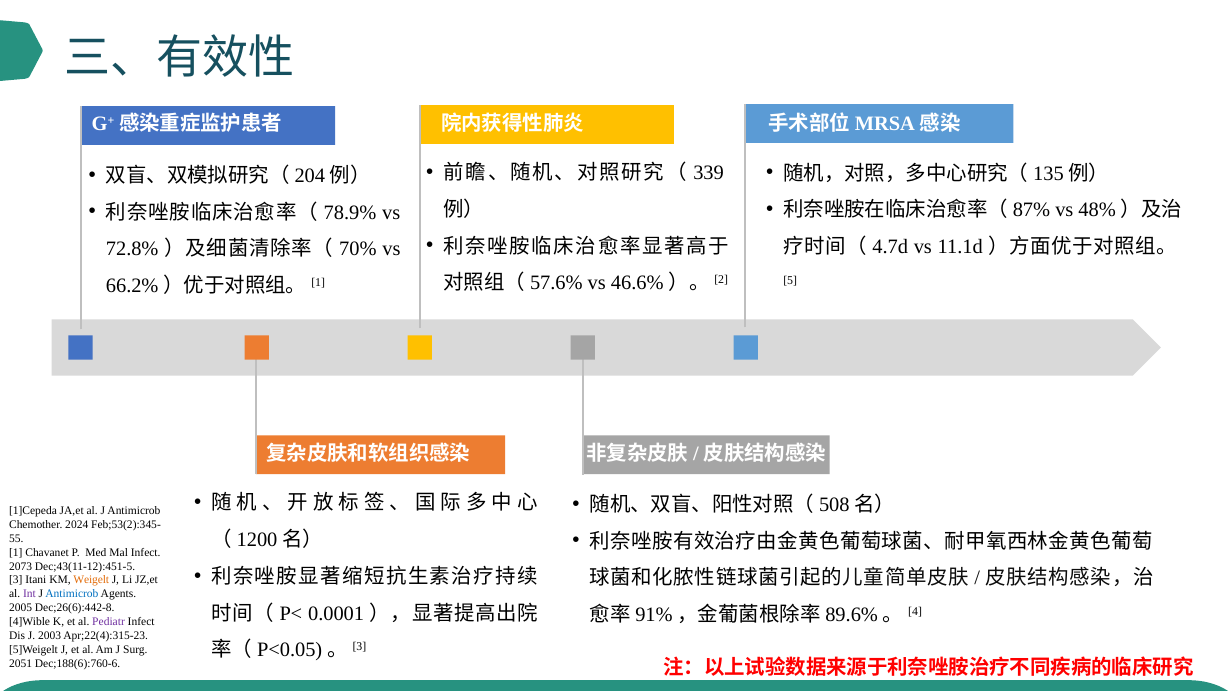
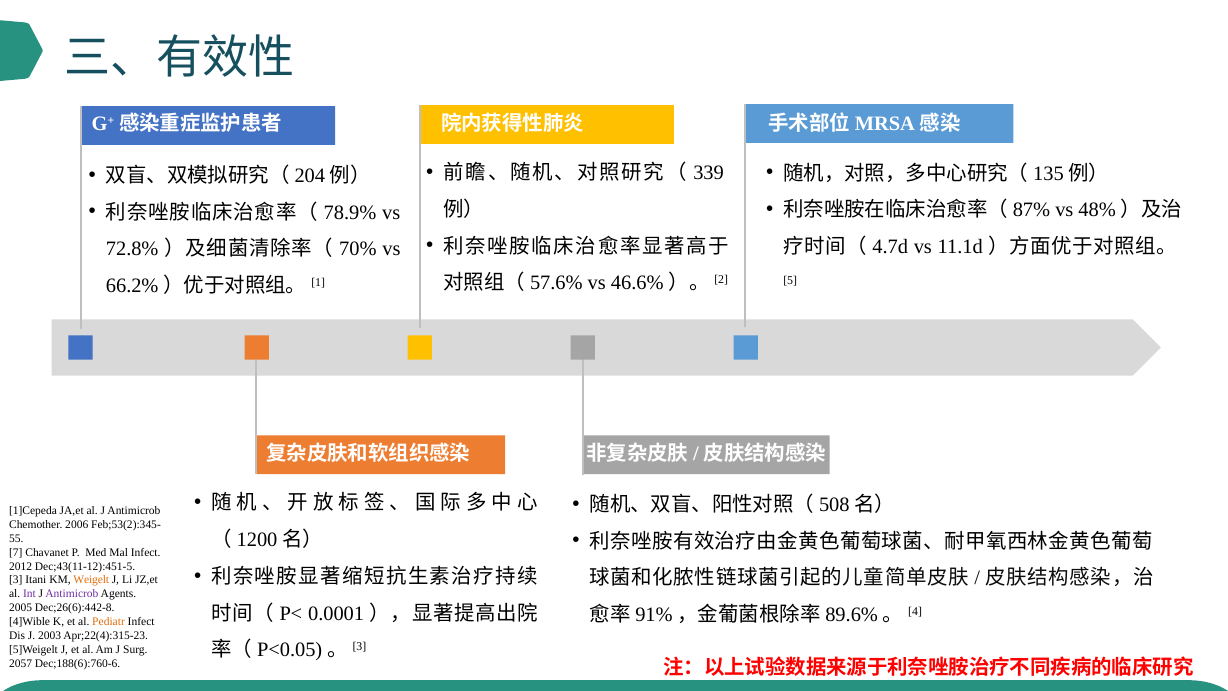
2024: 2024 -> 2006
1: 1 -> 7
2073: 2073 -> 2012
Antimicrob at (72, 594) colour: blue -> purple
Pediatr colour: purple -> orange
2051: 2051 -> 2057
